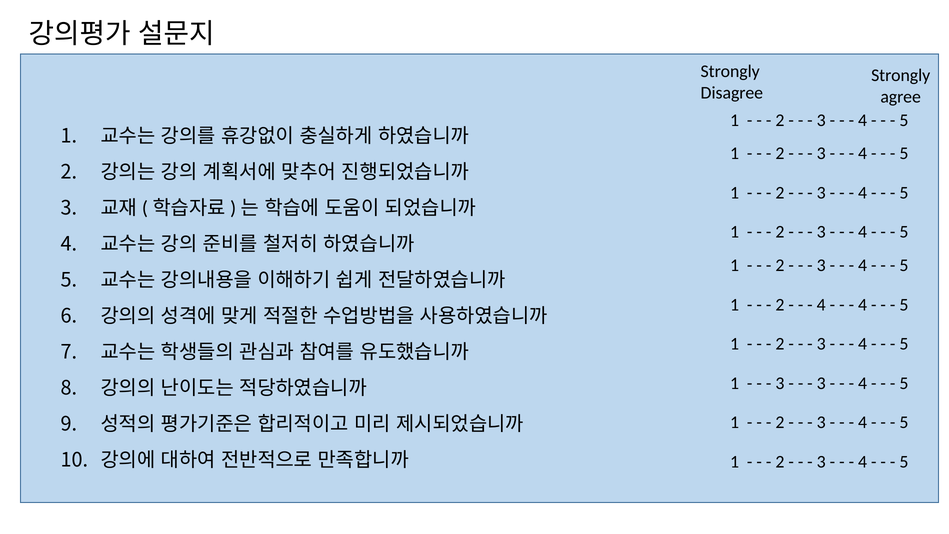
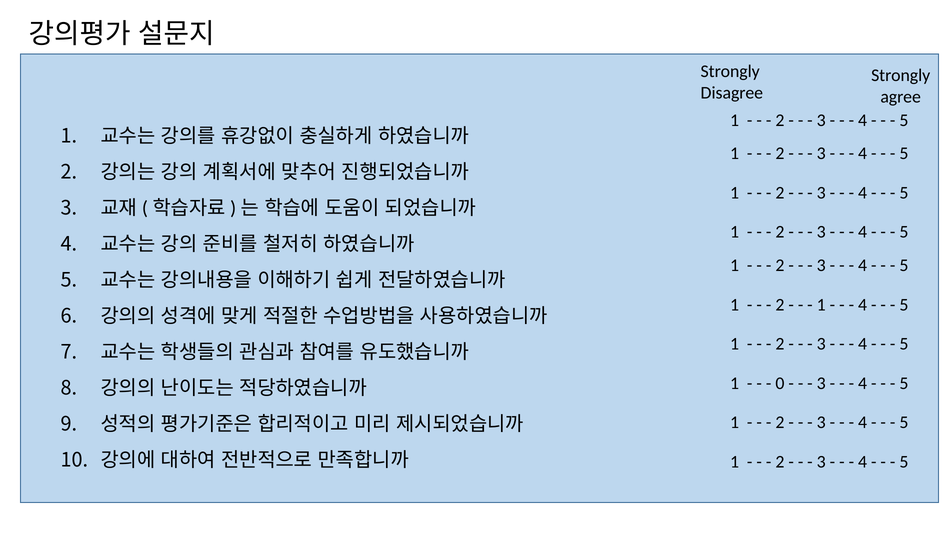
4 at (821, 305): 4 -> 1
3 at (780, 383): 3 -> 0
